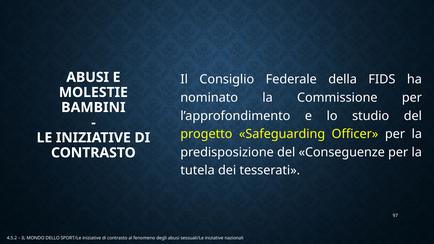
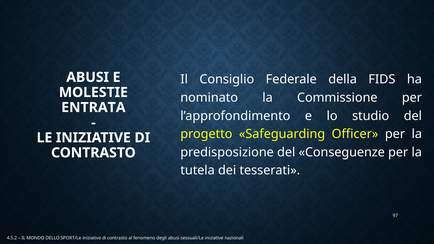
BAMBINI: BAMBINI -> ENTRATA
